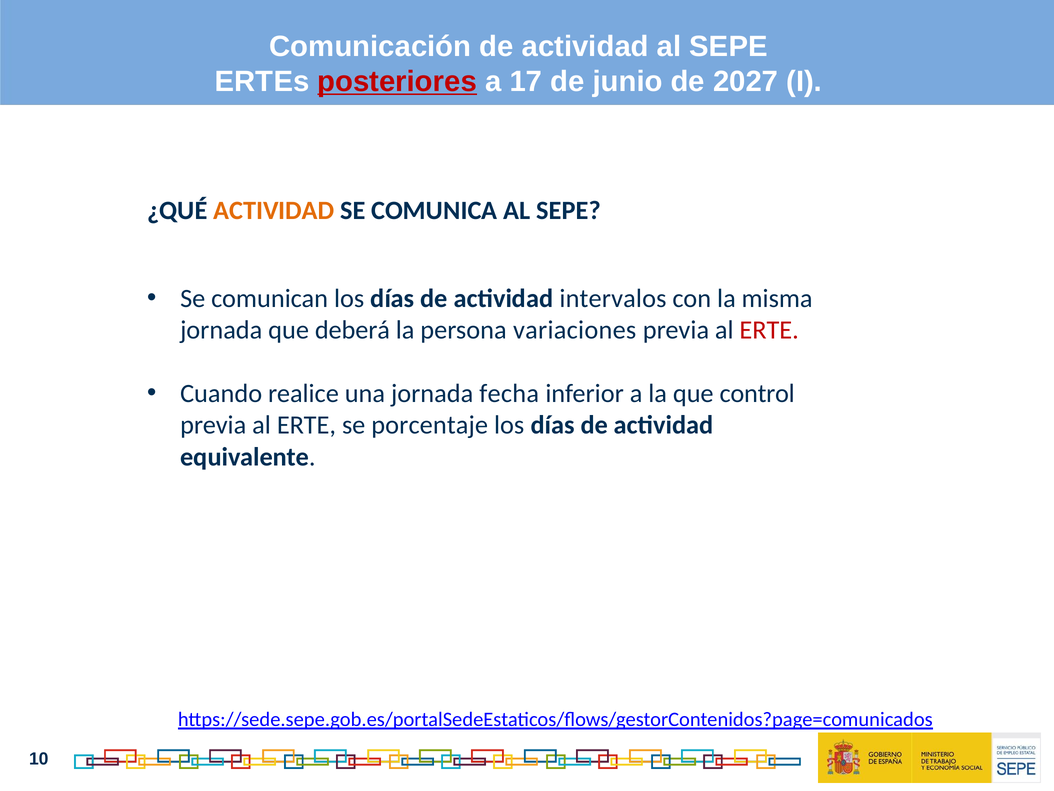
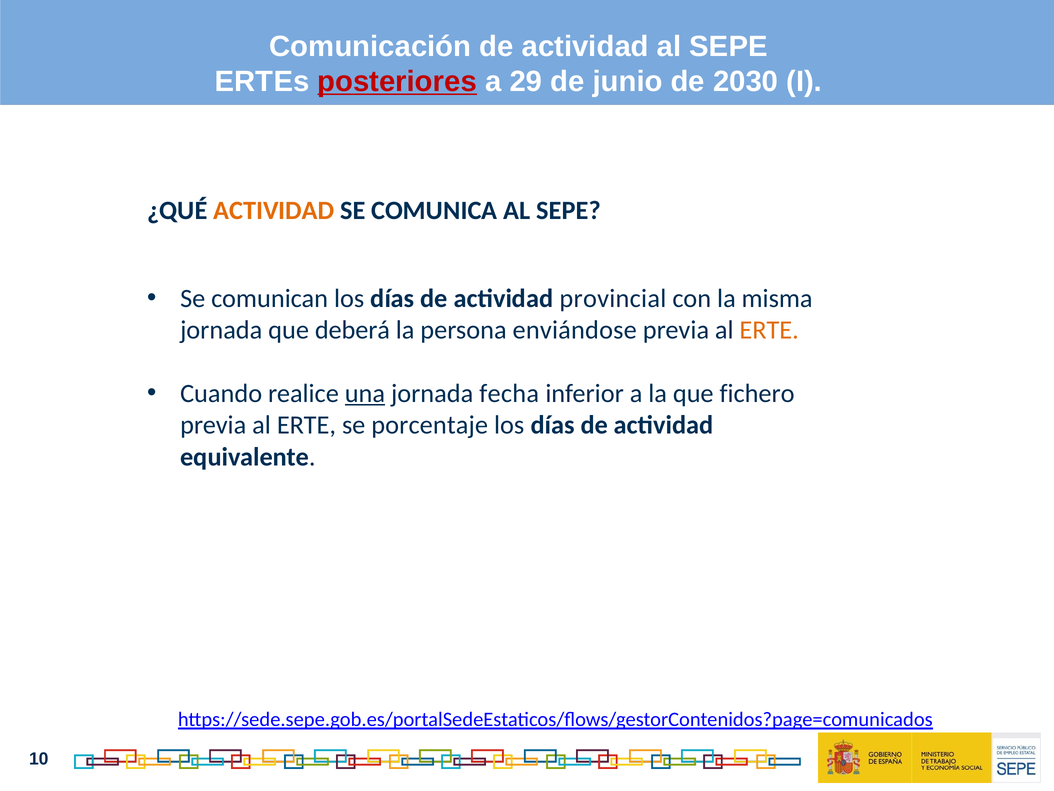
17: 17 -> 29
2027: 2027 -> 2030
intervalos: intervalos -> provincial
variaciones: variaciones -> enviándose
ERTE at (769, 330) colour: red -> orange
una underline: none -> present
control: control -> fichero
